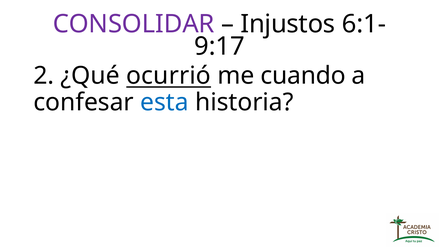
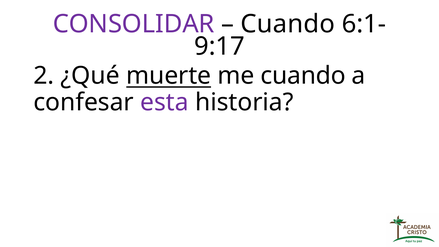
Injustos at (288, 24): Injustos -> Cuando
ocurrió: ocurrió -> muerte
esta colour: blue -> purple
